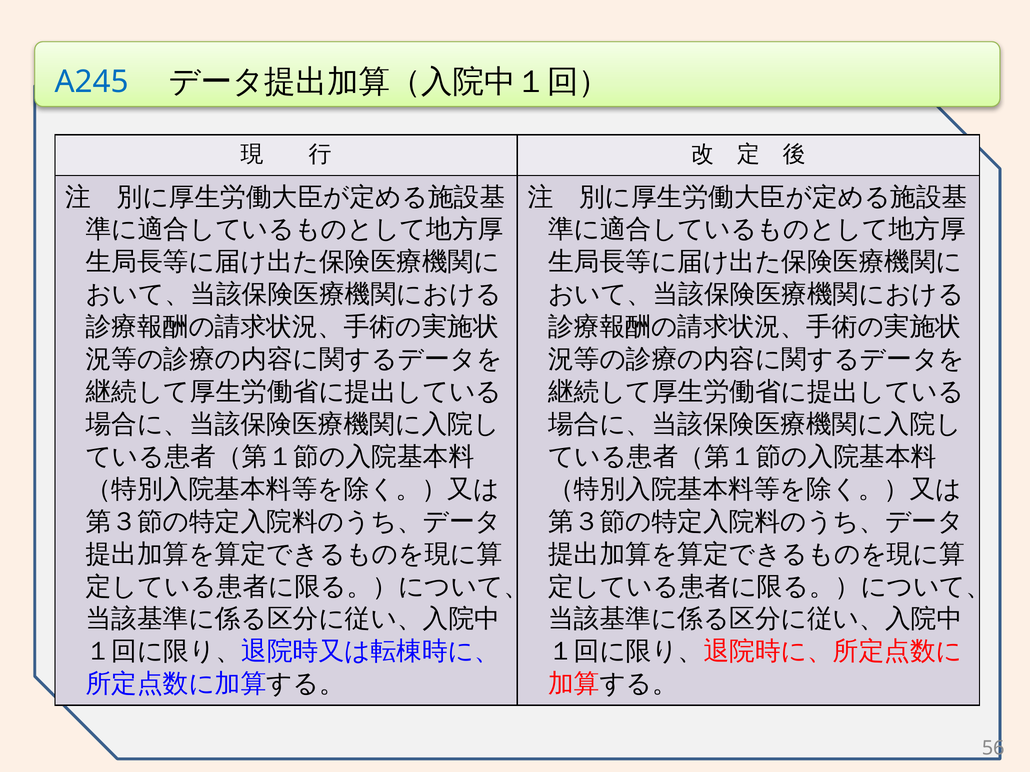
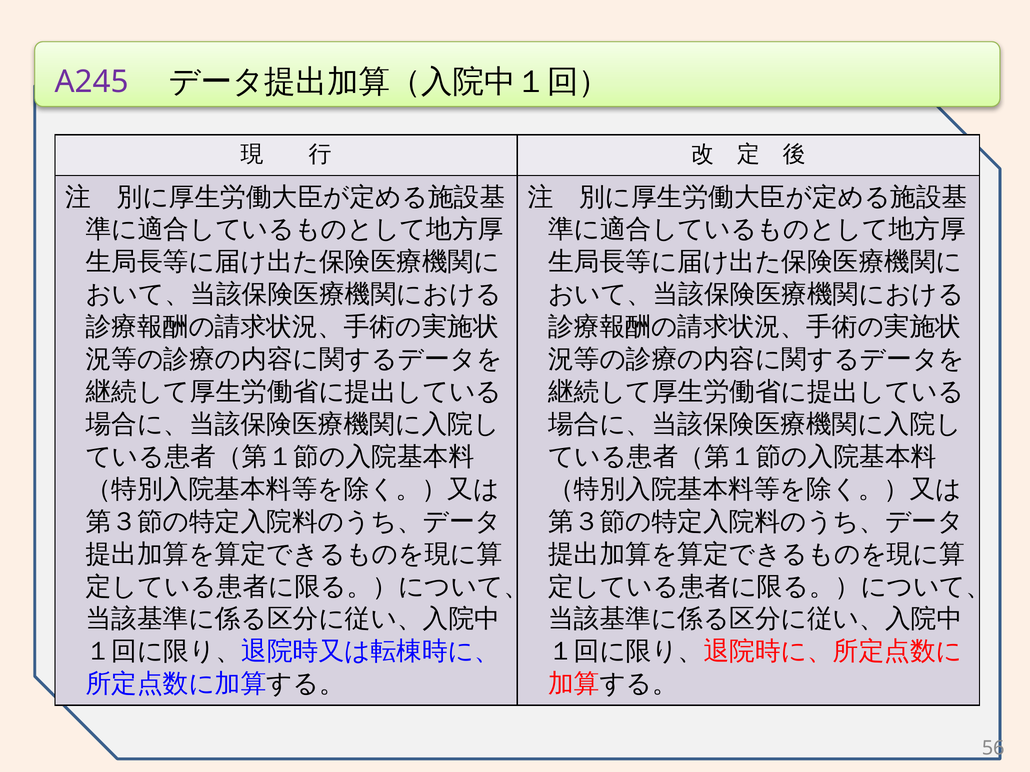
A245 colour: blue -> purple
